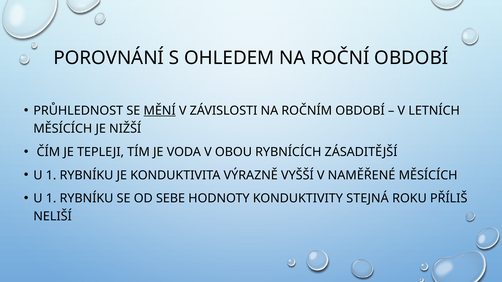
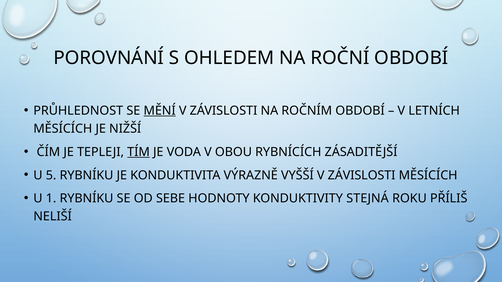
TÍM underline: none -> present
1 at (51, 175): 1 -> 5
VYŠŠÍ V NAMĚŘENÉ: NAMĚŘENÉ -> ZÁVISLOSTI
